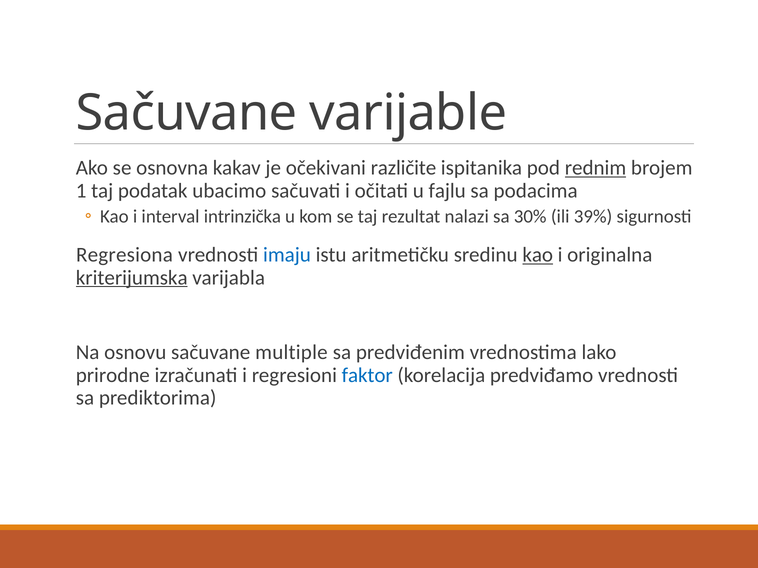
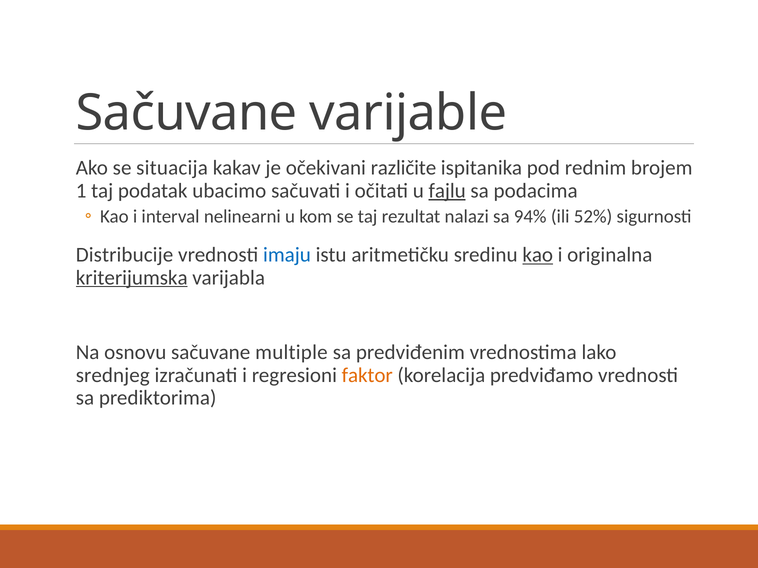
osnovna: osnovna -> situacija
rednim underline: present -> none
fajlu underline: none -> present
intrinzička: intrinzička -> nelinearni
30%: 30% -> 94%
39%: 39% -> 52%
Regresiona: Regresiona -> Distribucije
prirodne: prirodne -> srednjeg
faktor colour: blue -> orange
